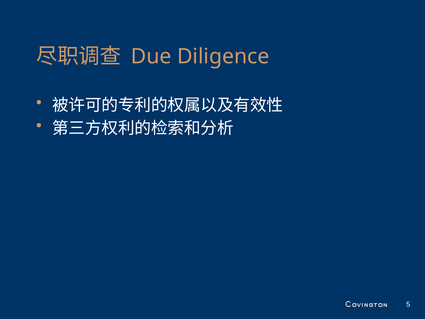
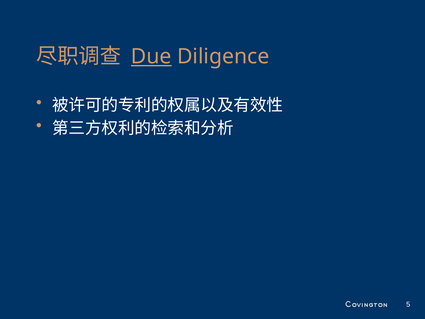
Due underline: none -> present
